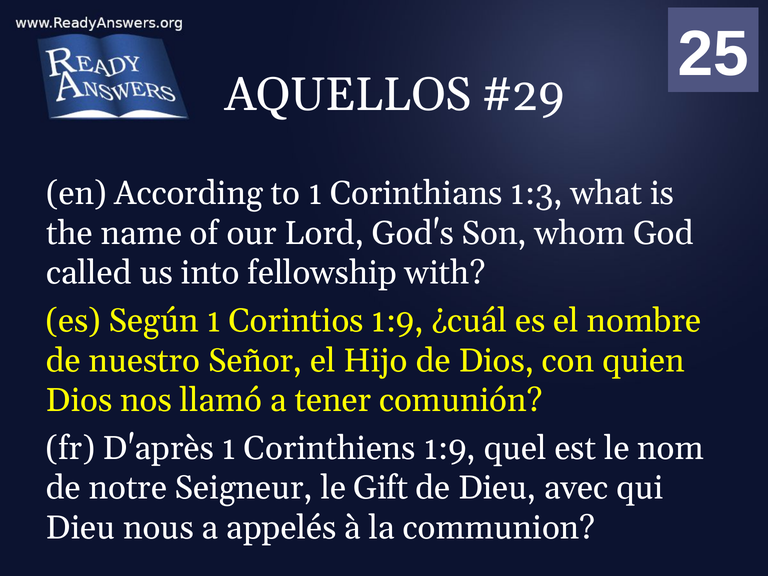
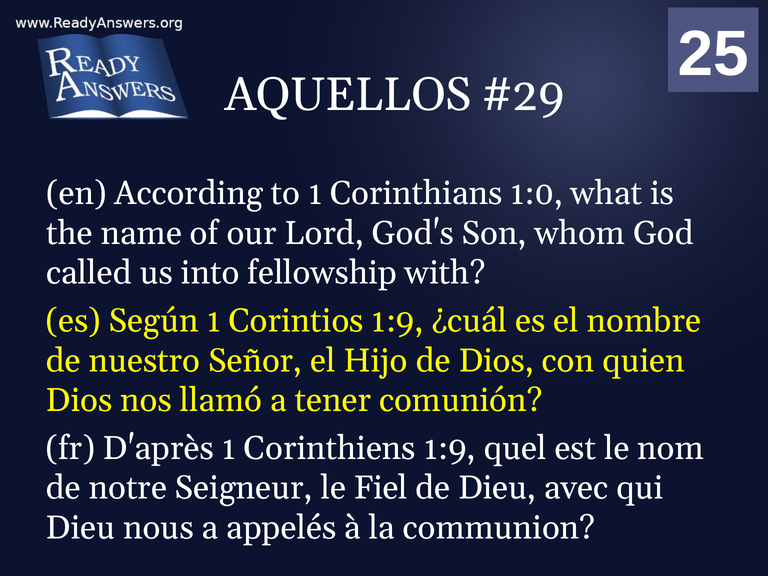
1:3: 1:3 -> 1:0
Gift: Gift -> Fiel
